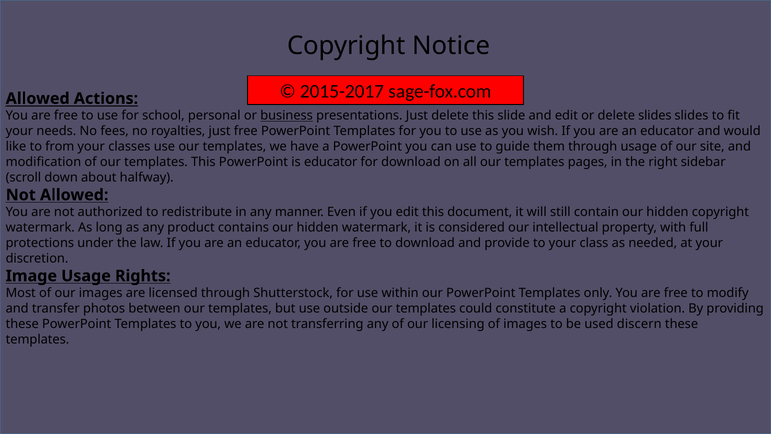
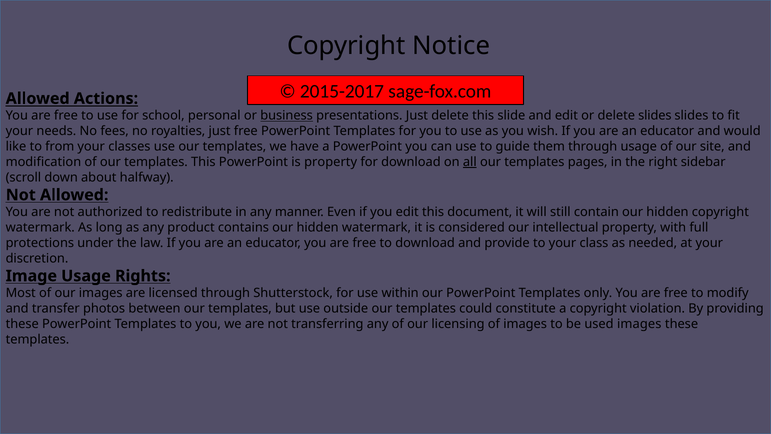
is educator: educator -> property
all underline: none -> present
used discern: discern -> images
